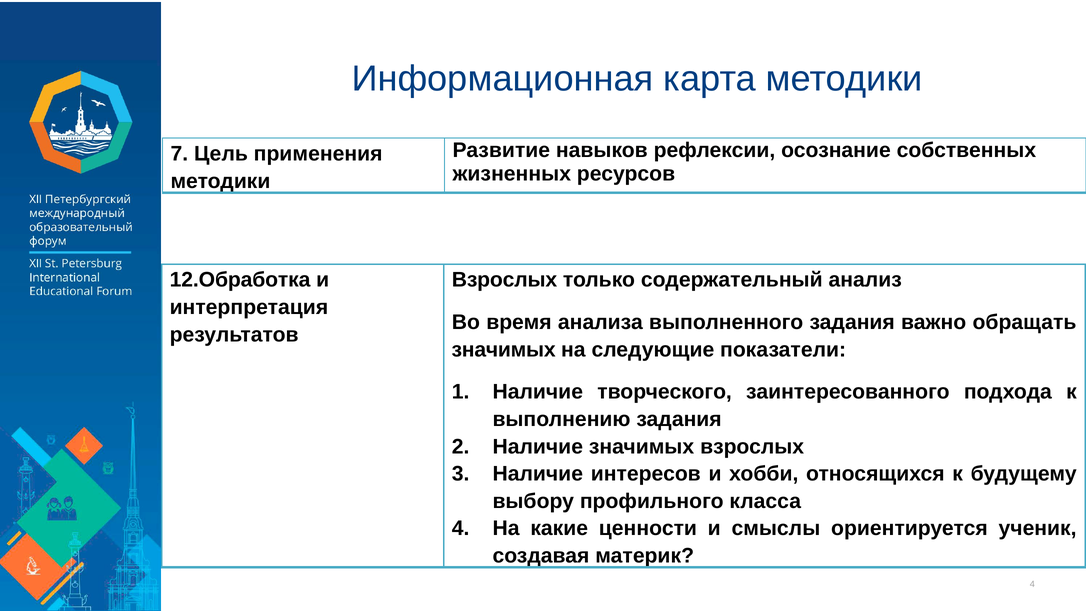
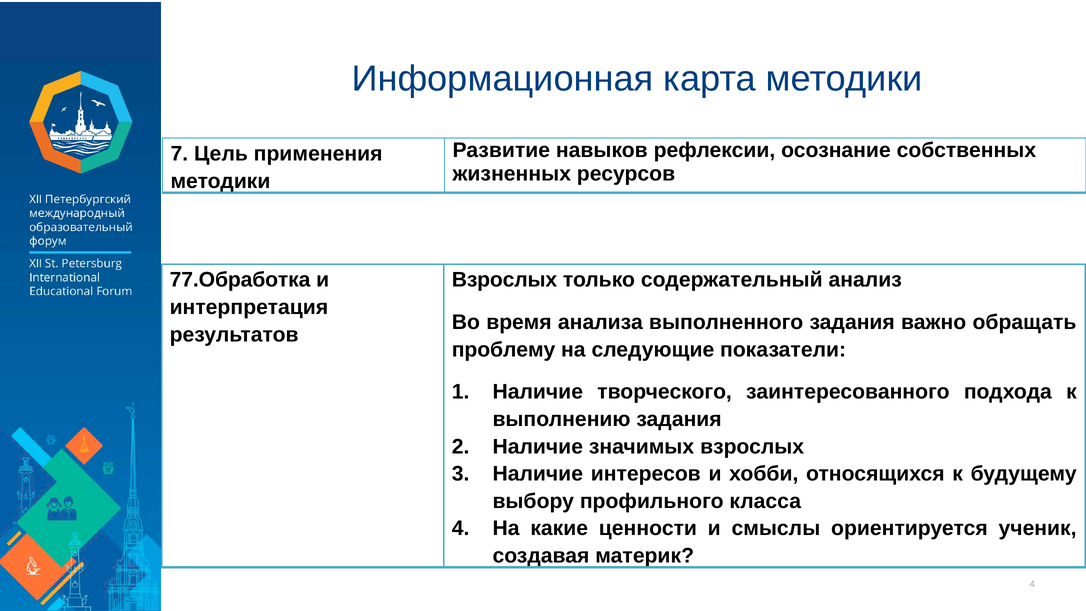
12.Обработка: 12.Обработка -> 77.Обработка
значимых at (504, 350): значимых -> проблему
